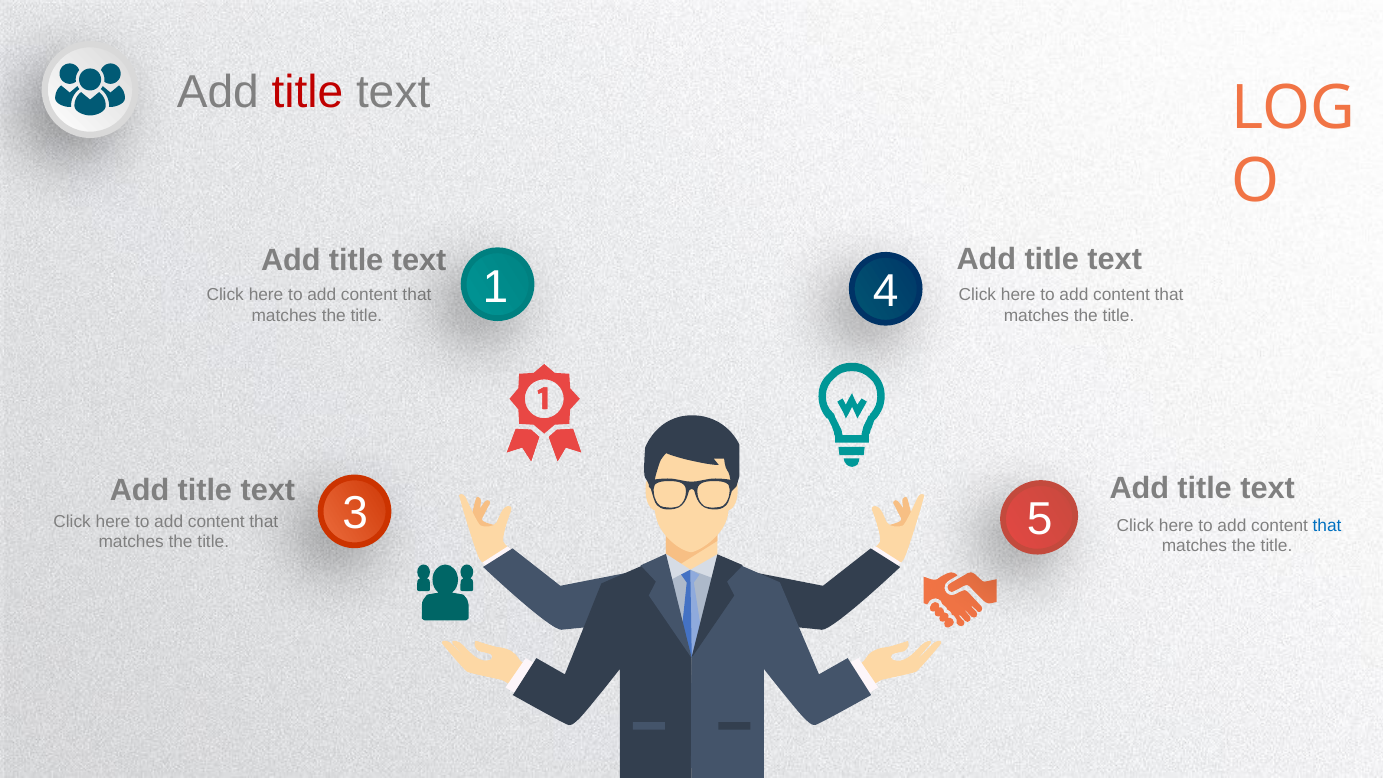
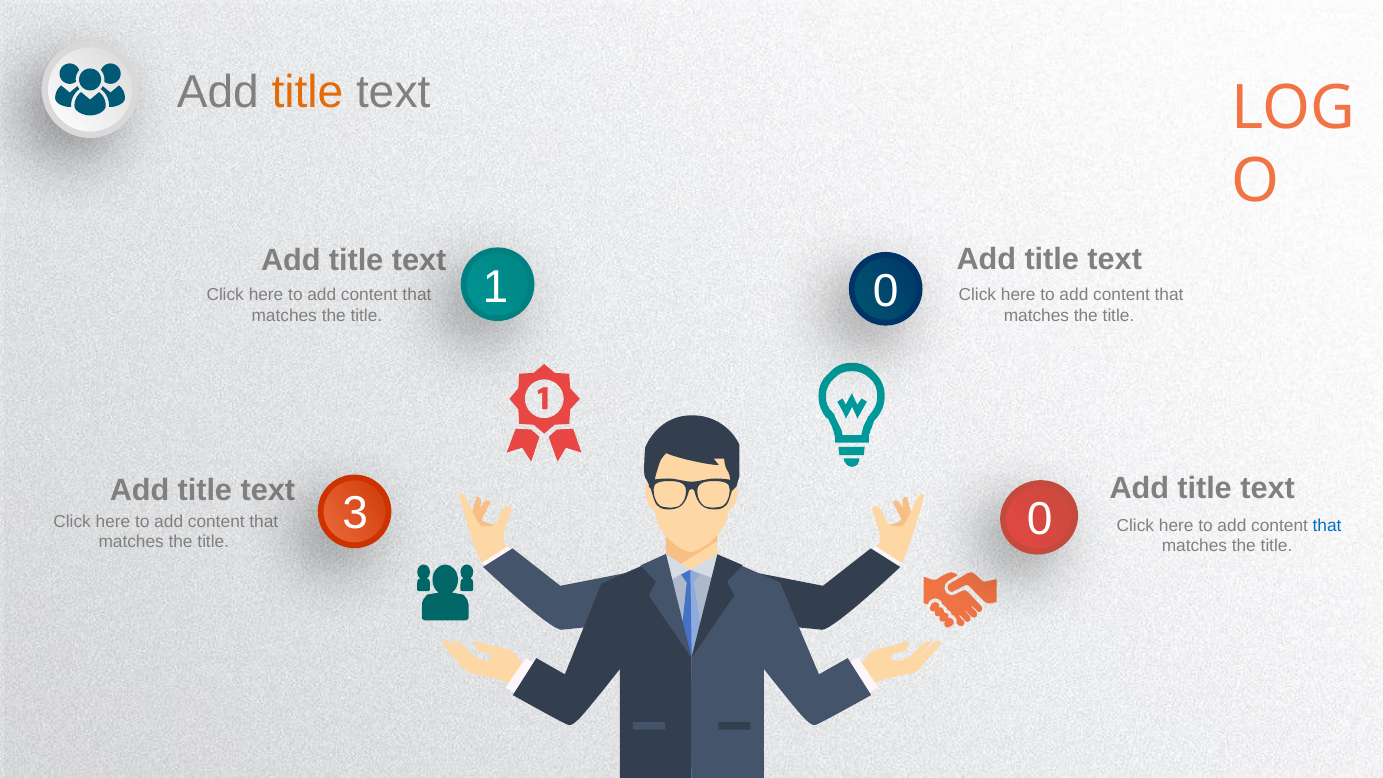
title at (307, 92) colour: red -> orange
1 4: 4 -> 0
3 5: 5 -> 0
